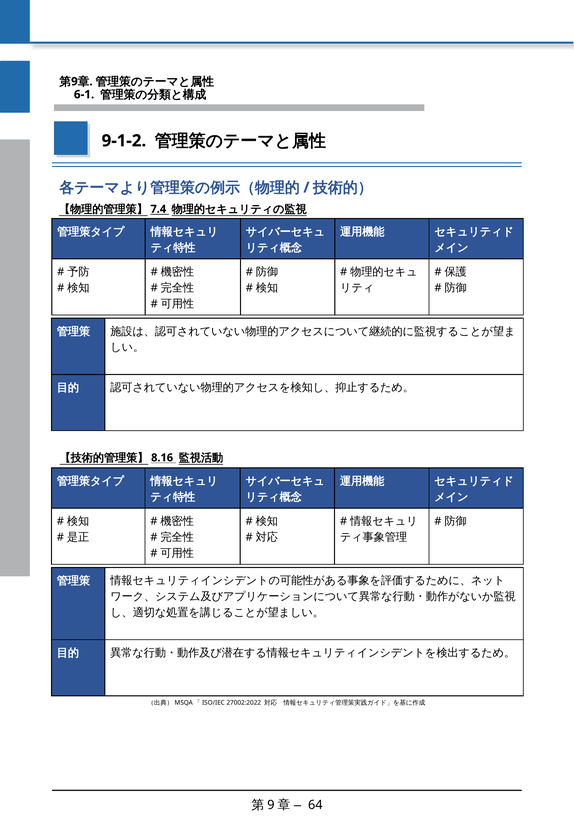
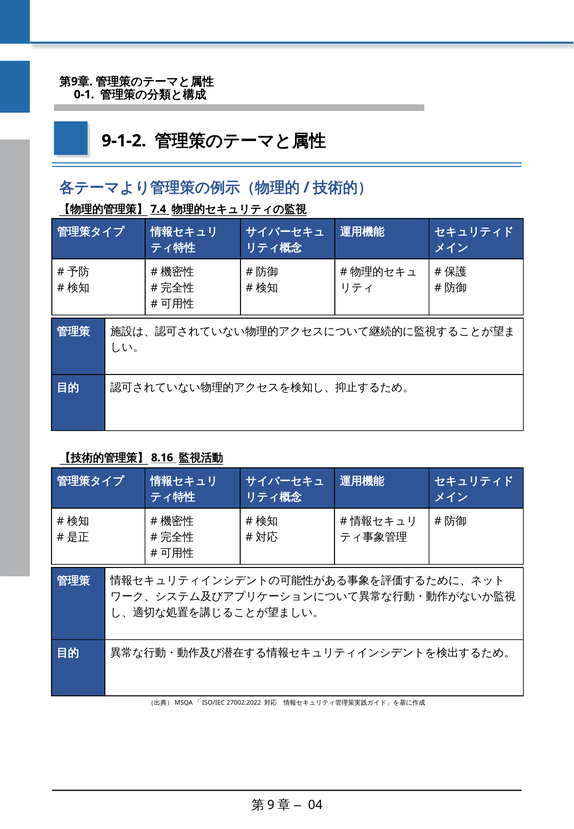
6-1: 6-1 -> 0-1
64: 64 -> 04
